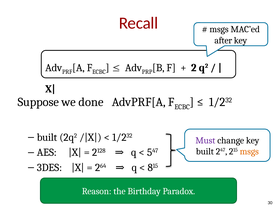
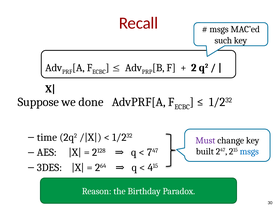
after: after -> such
built at (47, 137): built -> time
5: 5 -> 7
msgs at (249, 151) colour: orange -> blue
8: 8 -> 4
